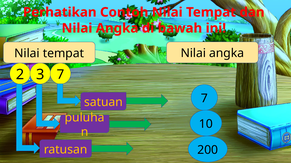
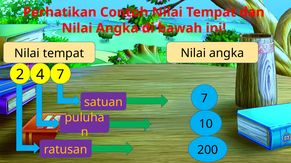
3: 3 -> 4
